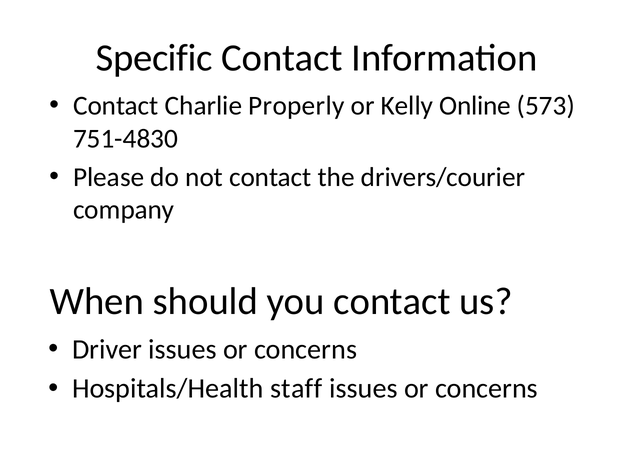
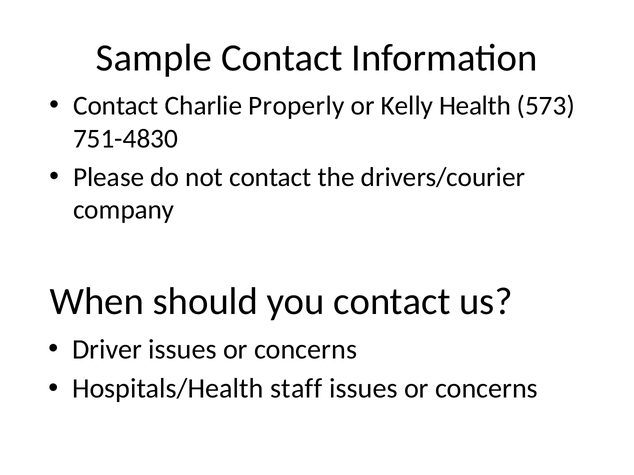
Specific: Specific -> Sample
Online: Online -> Health
